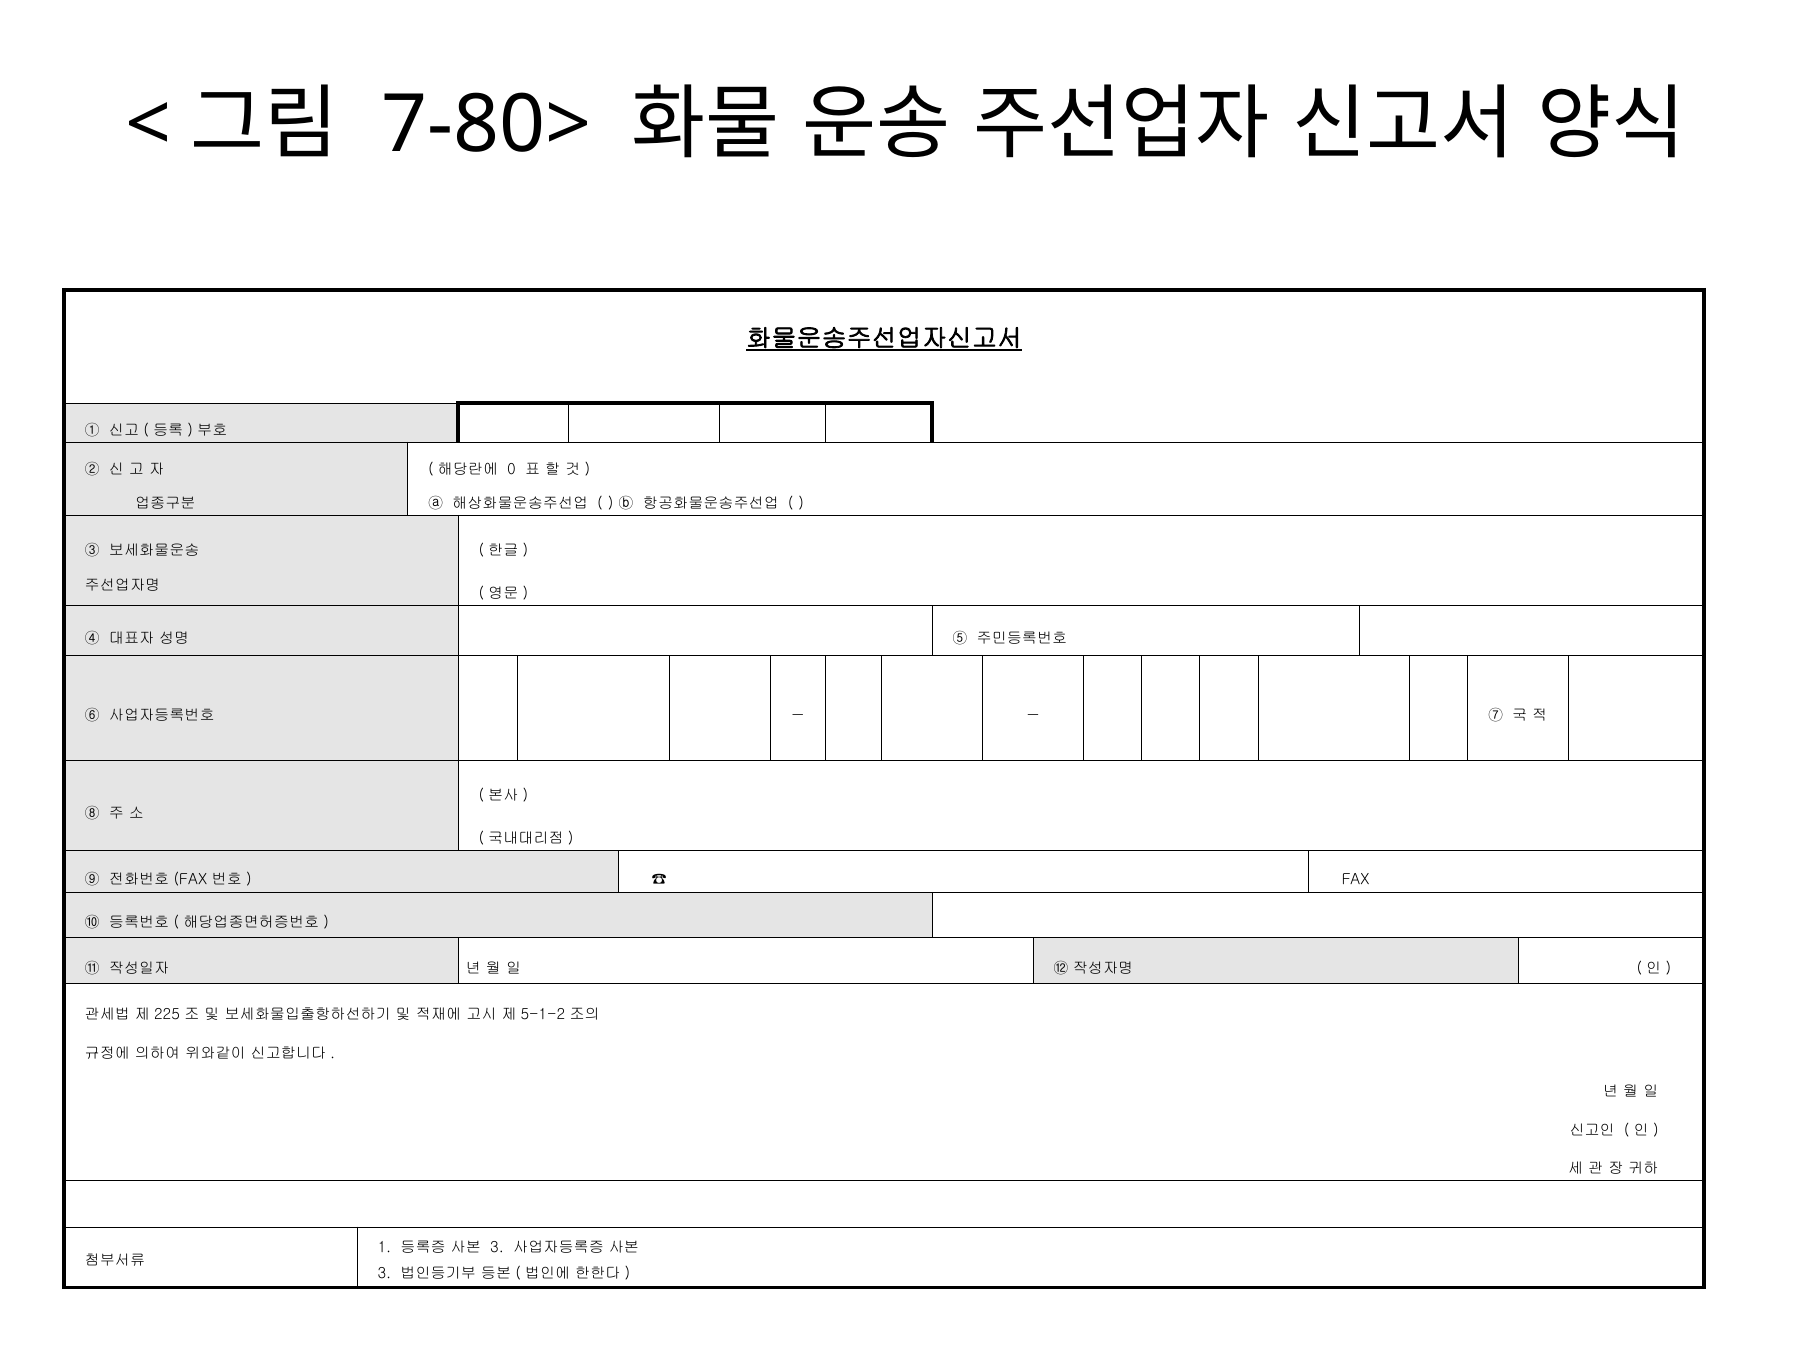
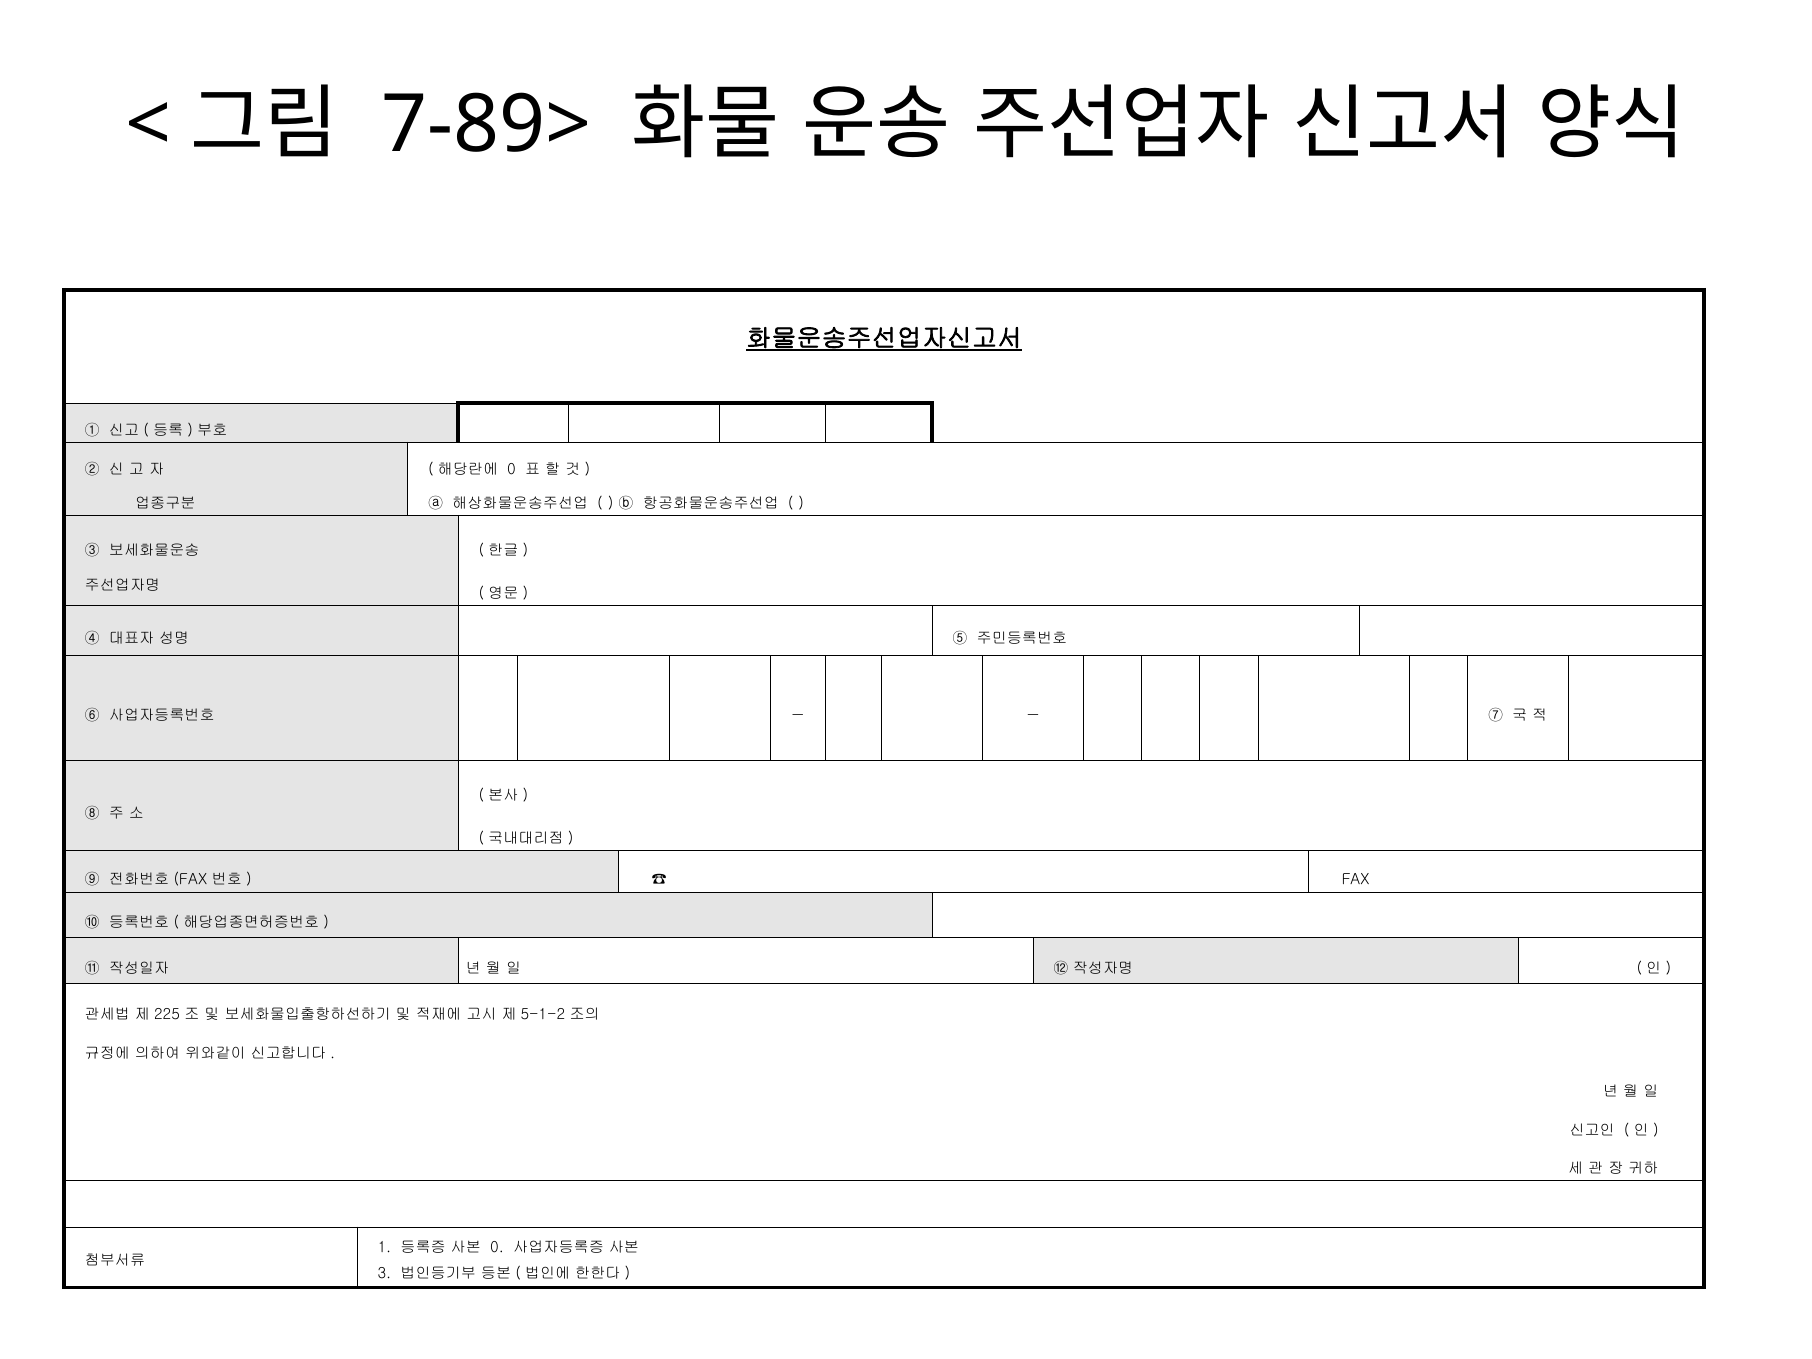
7-80>: 7-80> -> 7-89>
3 at (497, 1248): 3 -> 0
